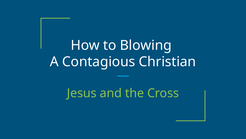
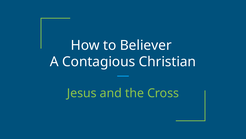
Blowing: Blowing -> Believer
